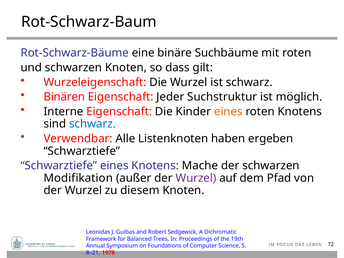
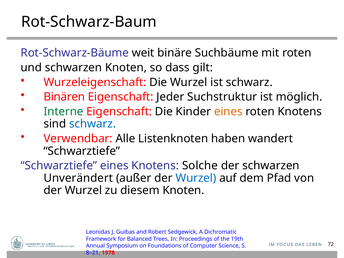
eine: eine -> weit
Interne colour: black -> green
ergeben: ergeben -> wandert
Mache: Mache -> Solche
Modifikation: Modifikation -> Unverändert
Wurzel at (196, 178) colour: purple -> blue
